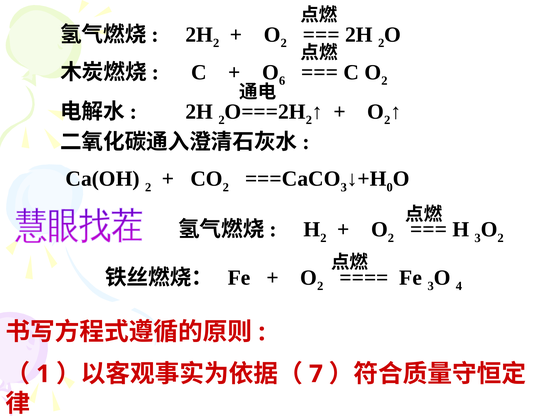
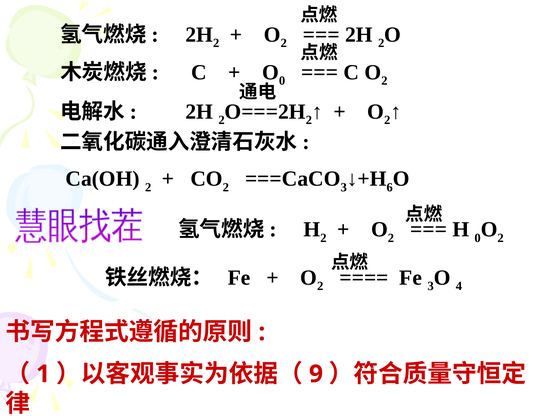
6 at (282, 81): 6 -> 0
0: 0 -> 6
H 3: 3 -> 0
7: 7 -> 9
